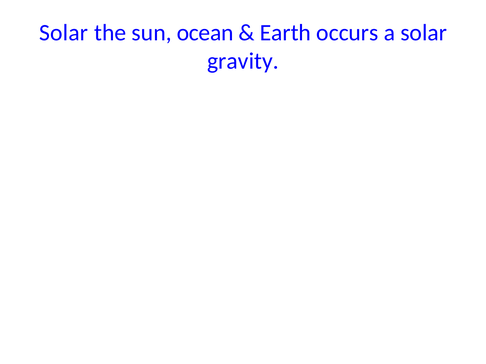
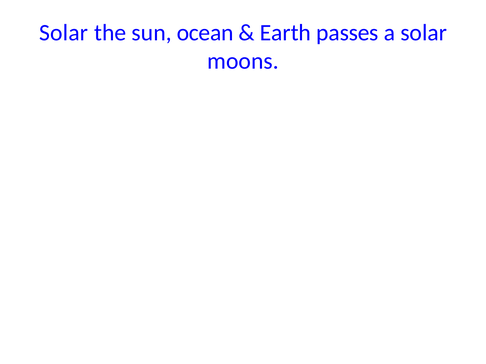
occurs: occurs -> passes
gravity: gravity -> moons
